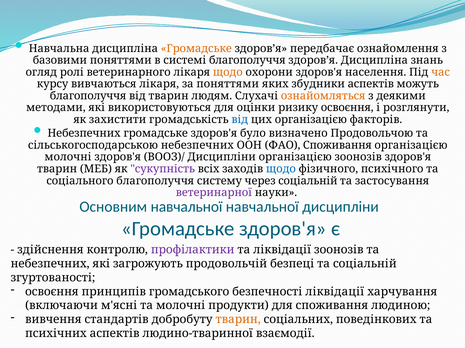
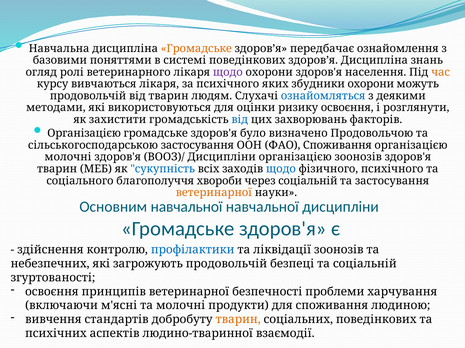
системі благополуччя: благополуччя -> поведінкових
щодо at (228, 72) colour: orange -> purple
за поняттями: поняттями -> психічного
збудники аспектів: аспектів -> охорони
благополуччя at (88, 96): благополуччя -> продовольчій
ознайомляться colour: orange -> blue
цих організацією: організацією -> захворювань
Небезпечних at (84, 134): Небезпечних -> Організацією
сільськогосподарською небезпечних: небезпечних -> застосування
сукупність colour: purple -> blue
систему: систему -> хвороби
ветеринарної at (214, 193) colour: purple -> orange
профілактики colour: purple -> blue
принципів громадського: громадського -> ветеринарної
безпечності ліквідації: ліквідації -> проблеми
